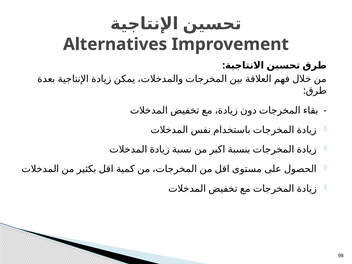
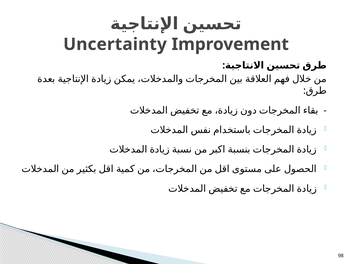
Alternatives: Alternatives -> Uncertainty
